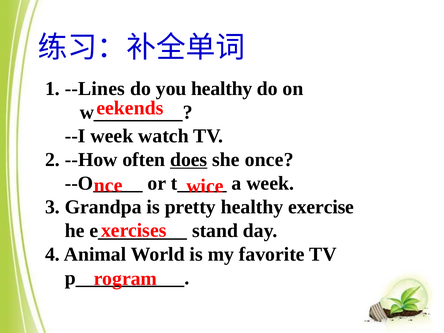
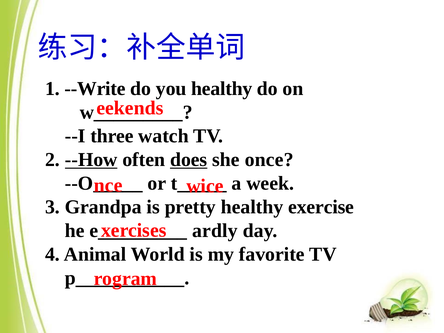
--Lines: --Lines -> --Write
--I week: week -> three
--How underline: none -> present
stand: stand -> ardly
